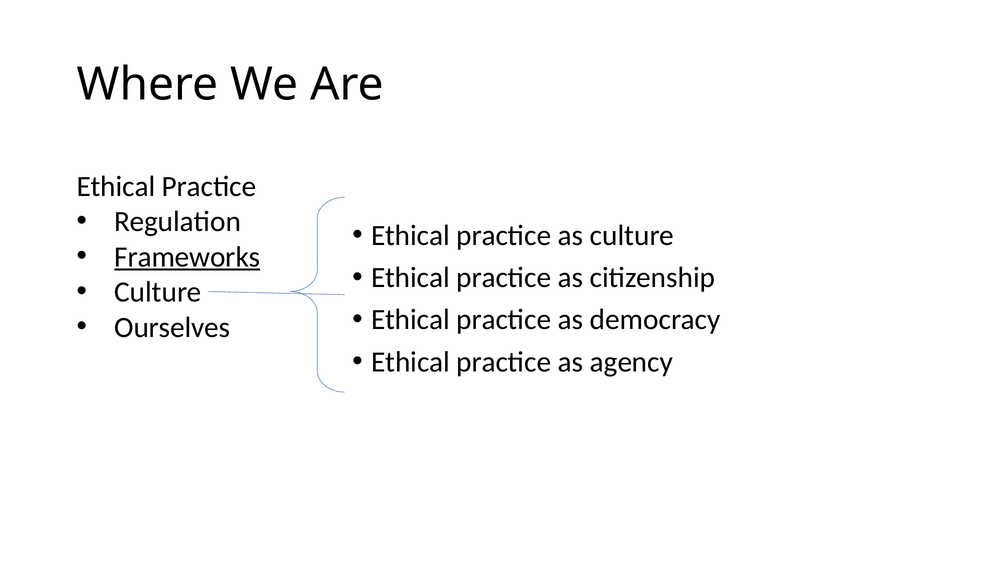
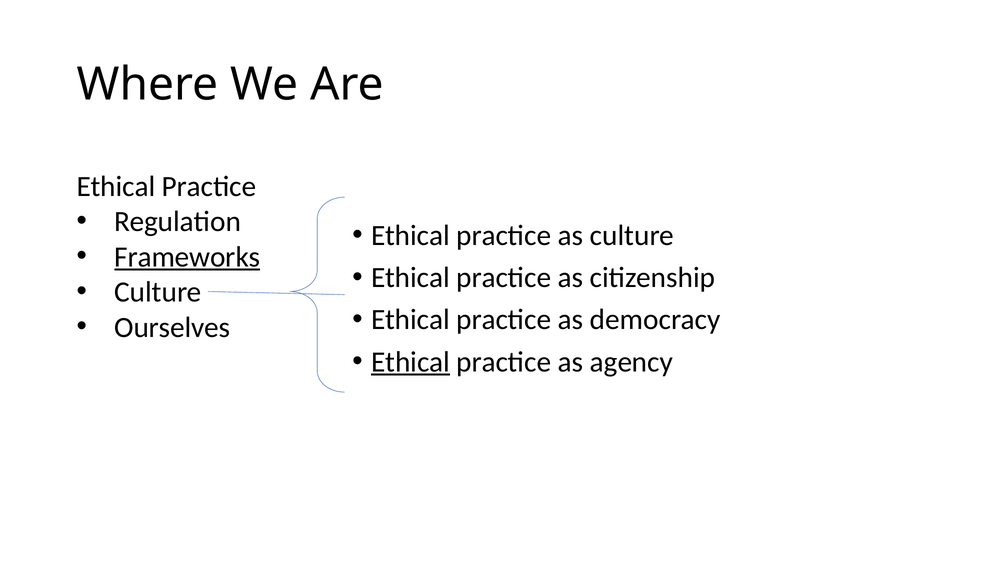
Ethical at (411, 362) underline: none -> present
